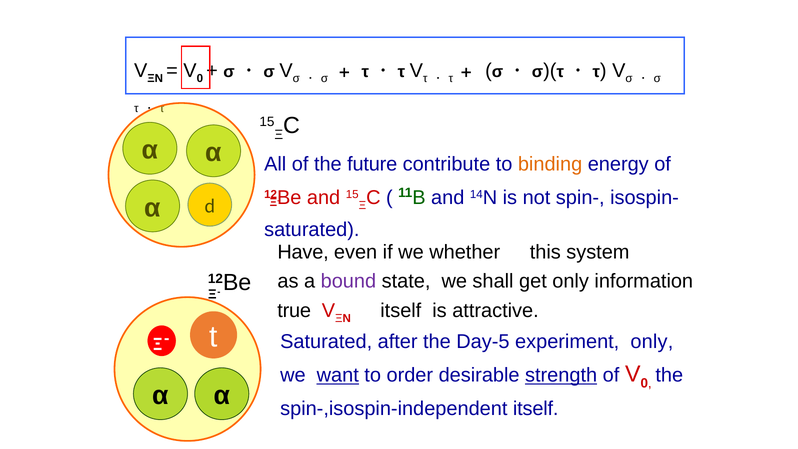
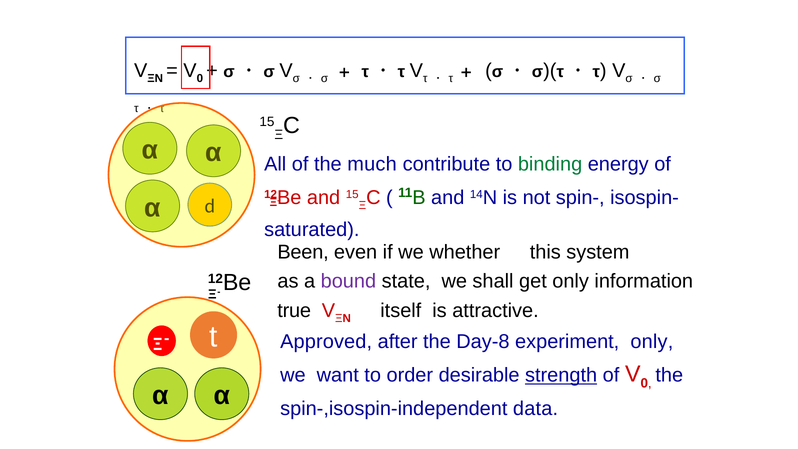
future: future -> much
binding colour: orange -> green
Have: Have -> Been
Saturated at (326, 342): Saturated -> Approved
Day-5: Day-5 -> Day-8
want underline: present -> none
spin-,isospin-independent itself: itself -> data
